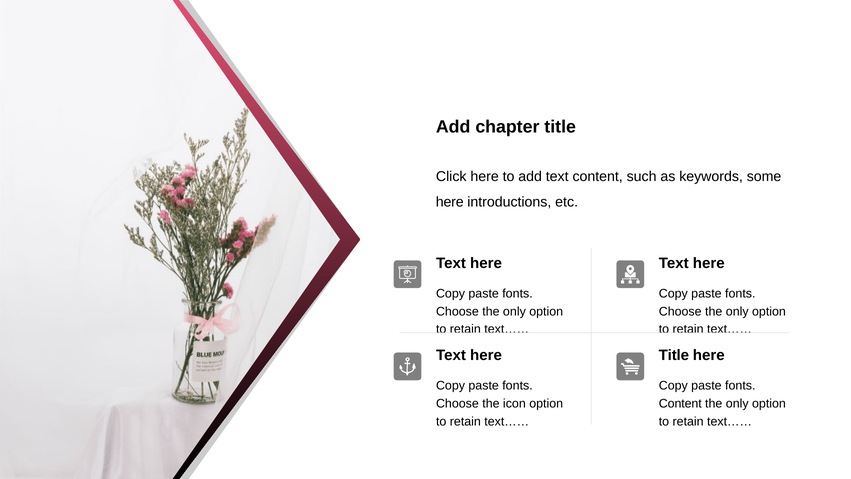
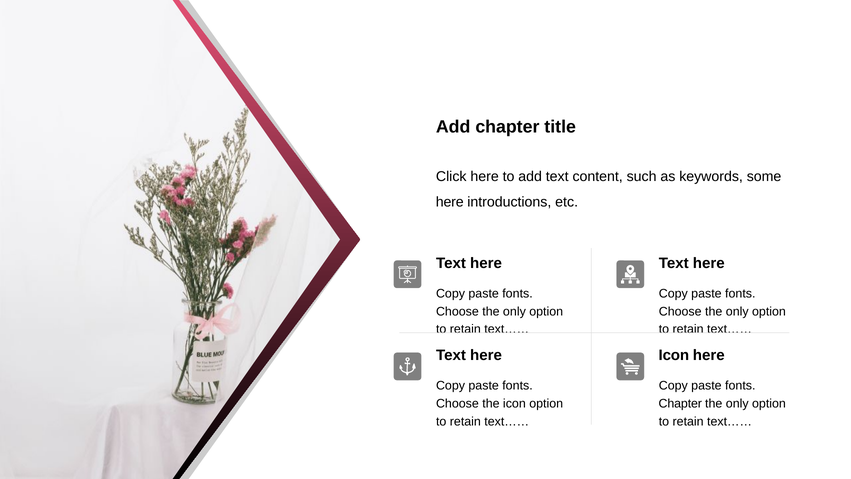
Title at (674, 355): Title -> Icon
Content at (680, 403): Content -> Chapter
